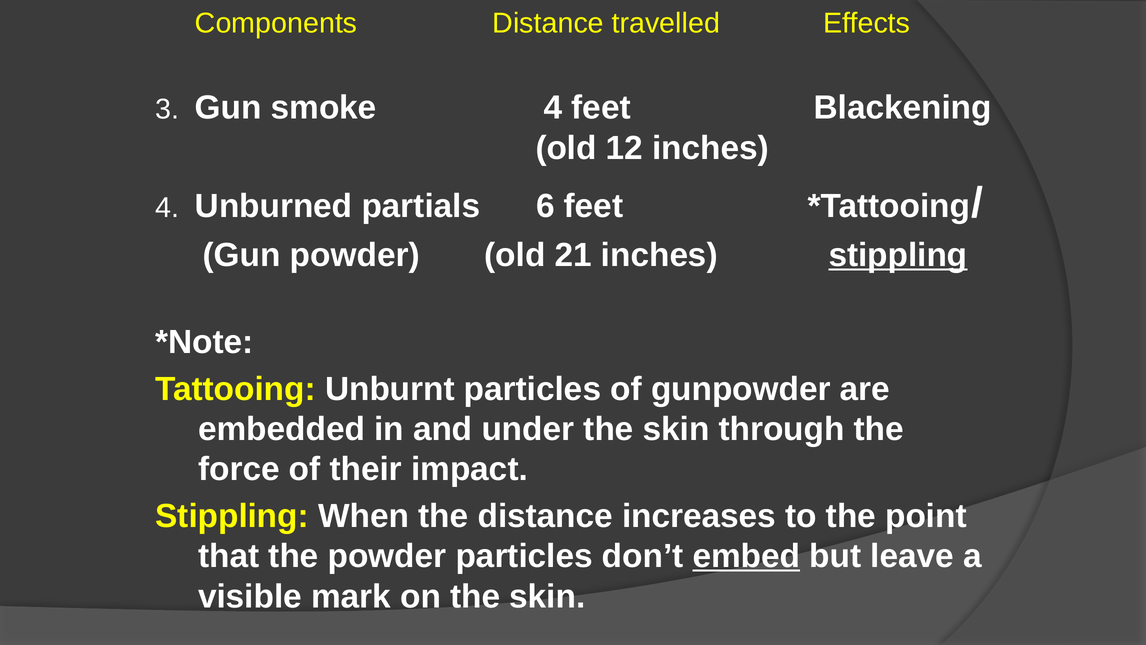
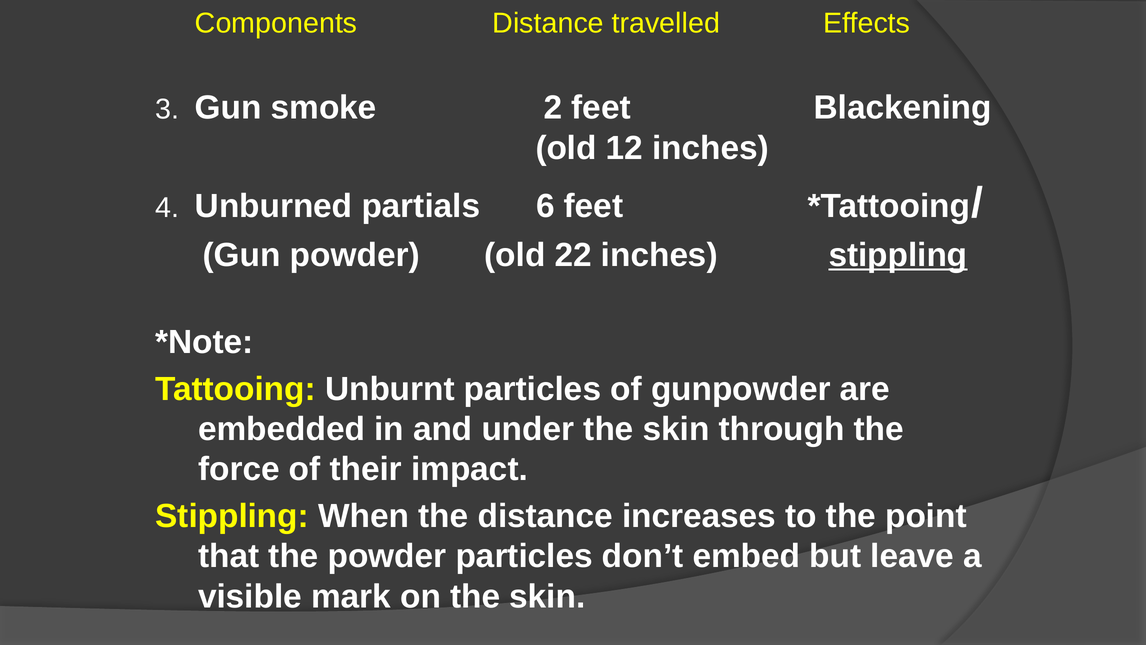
smoke 4: 4 -> 2
21: 21 -> 22
embed underline: present -> none
